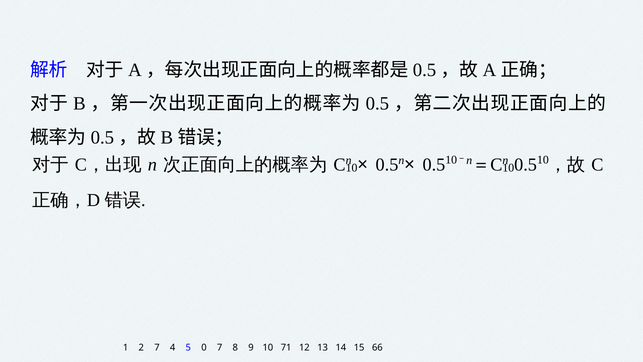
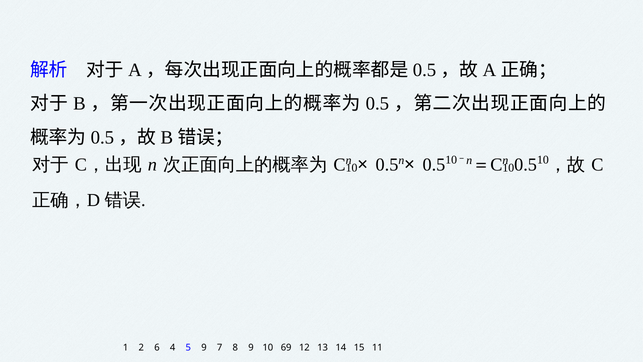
2 7: 7 -> 6
5 0: 0 -> 9
71: 71 -> 69
66: 66 -> 11
